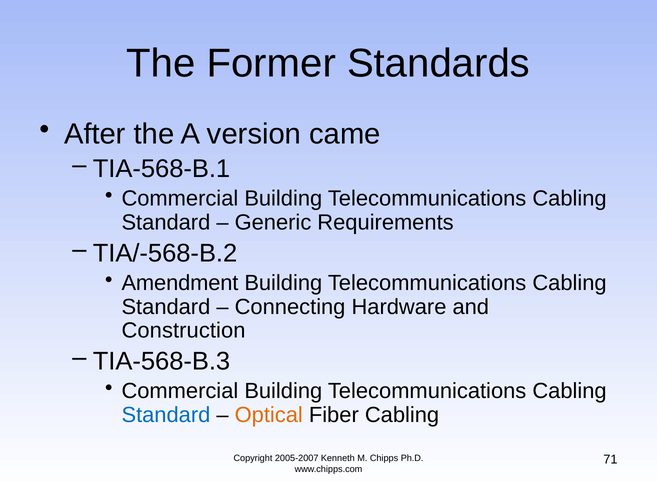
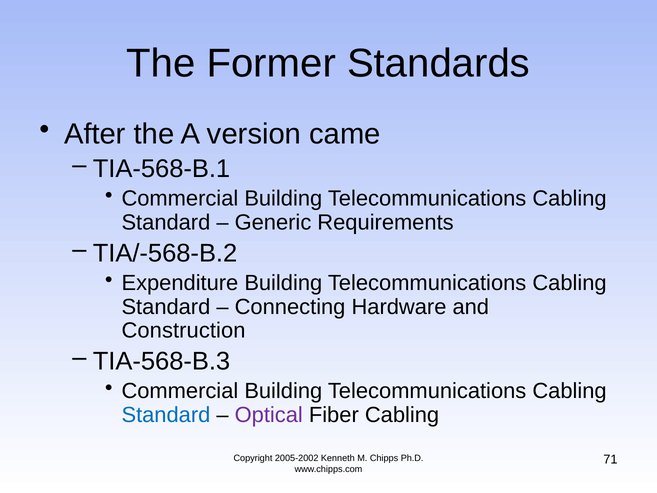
Amendment: Amendment -> Expenditure
Optical colour: orange -> purple
2005-2007: 2005-2007 -> 2005-2002
